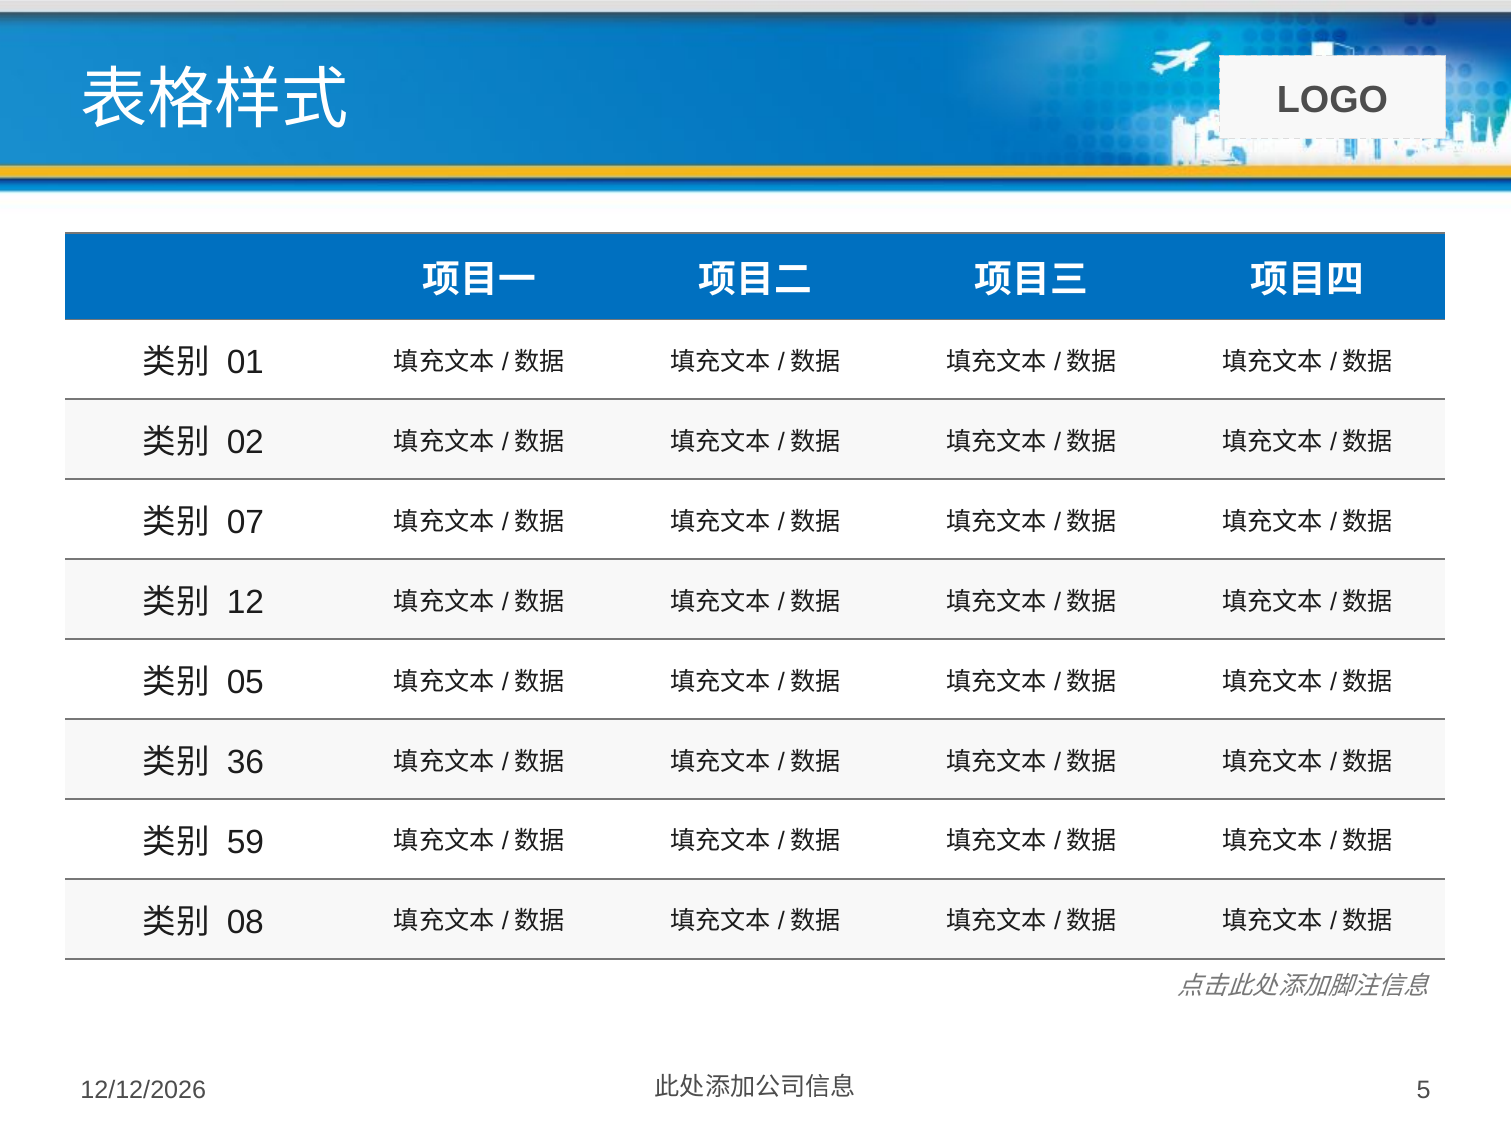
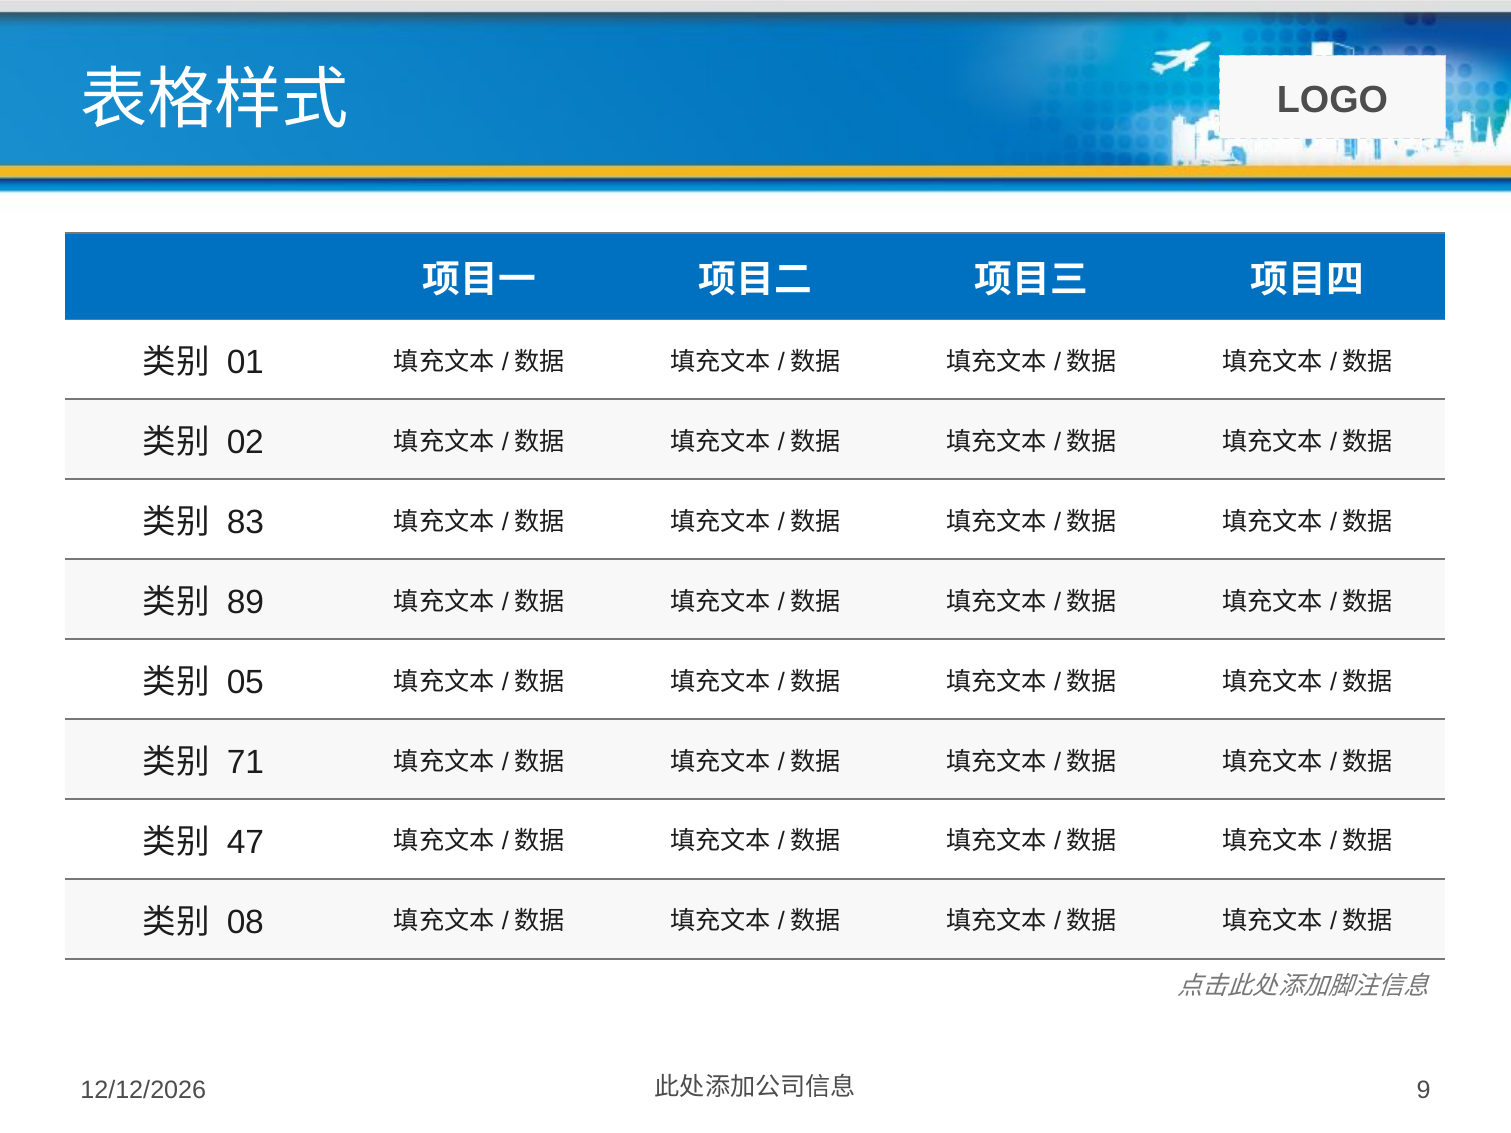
07: 07 -> 83
12: 12 -> 89
36: 36 -> 71
59: 59 -> 47
5: 5 -> 9
